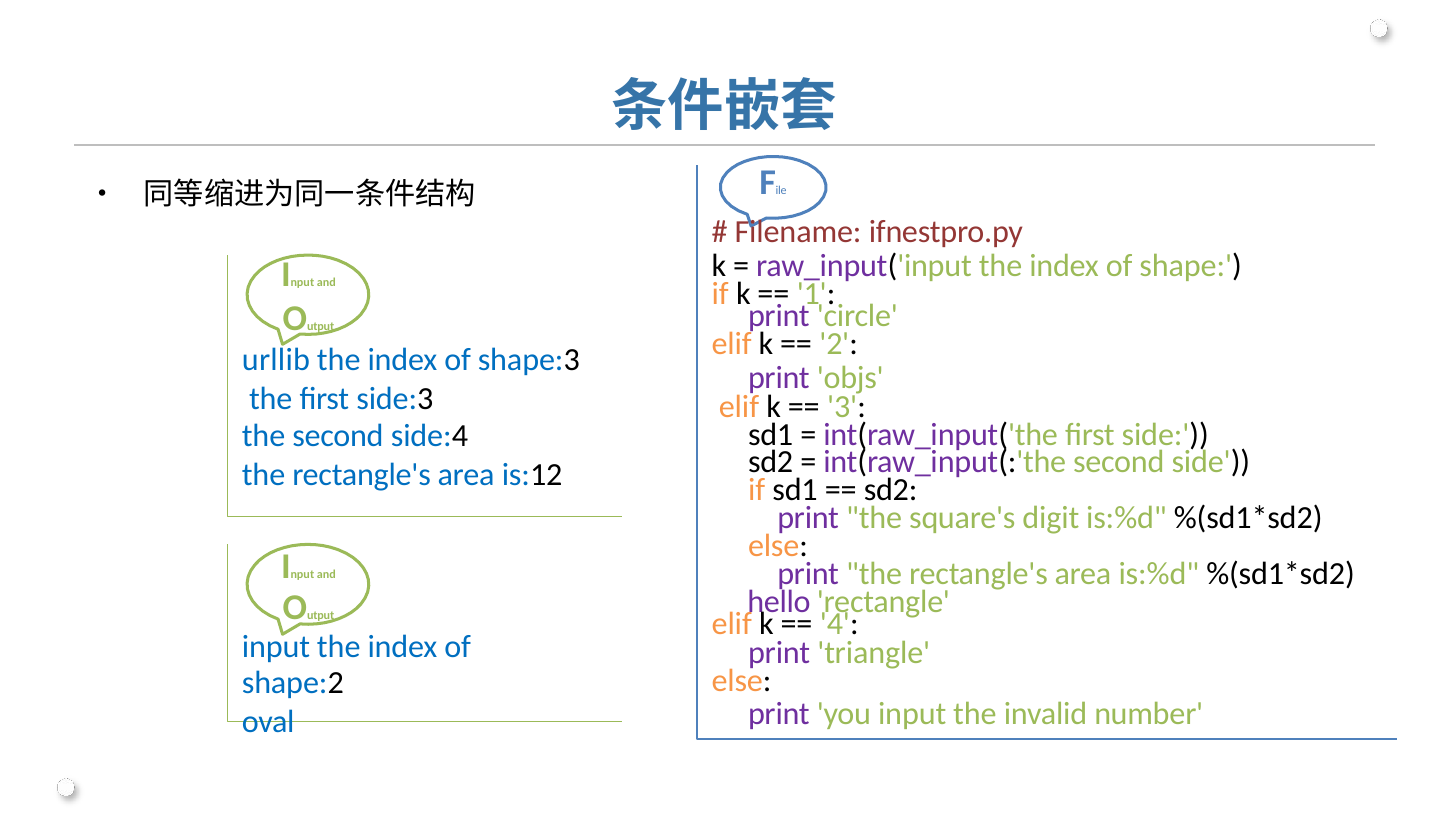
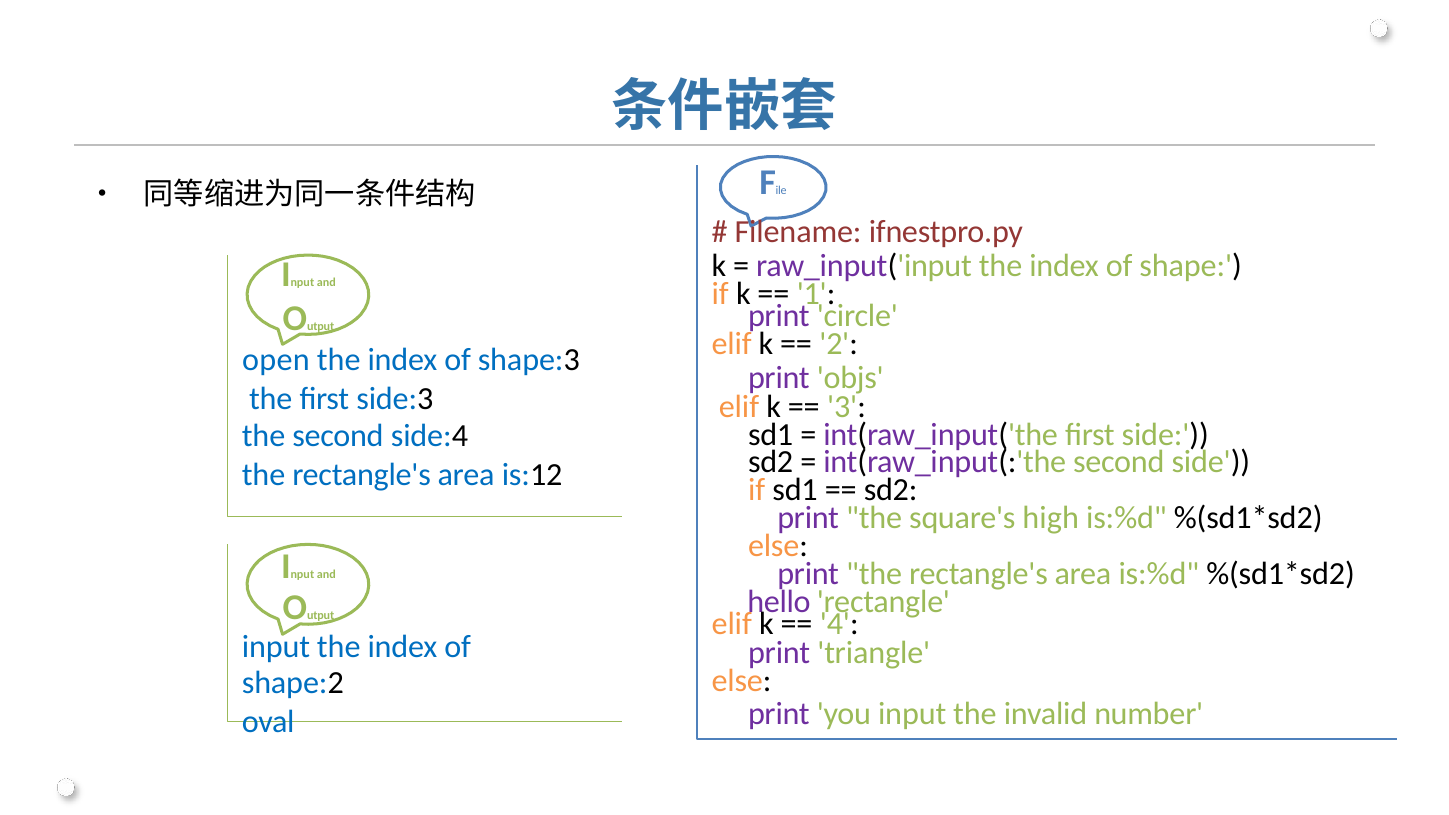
urllib: urllib -> open
digit: digit -> high
